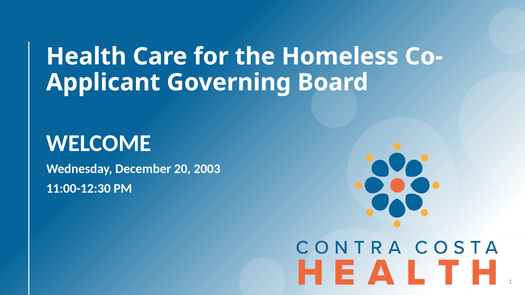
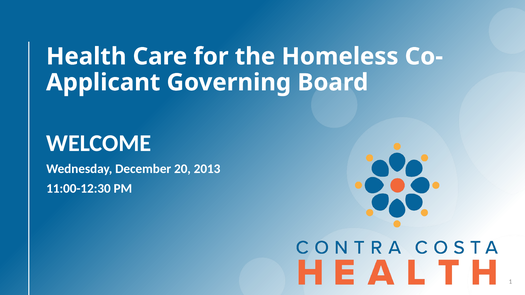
2003: 2003 -> 2013
